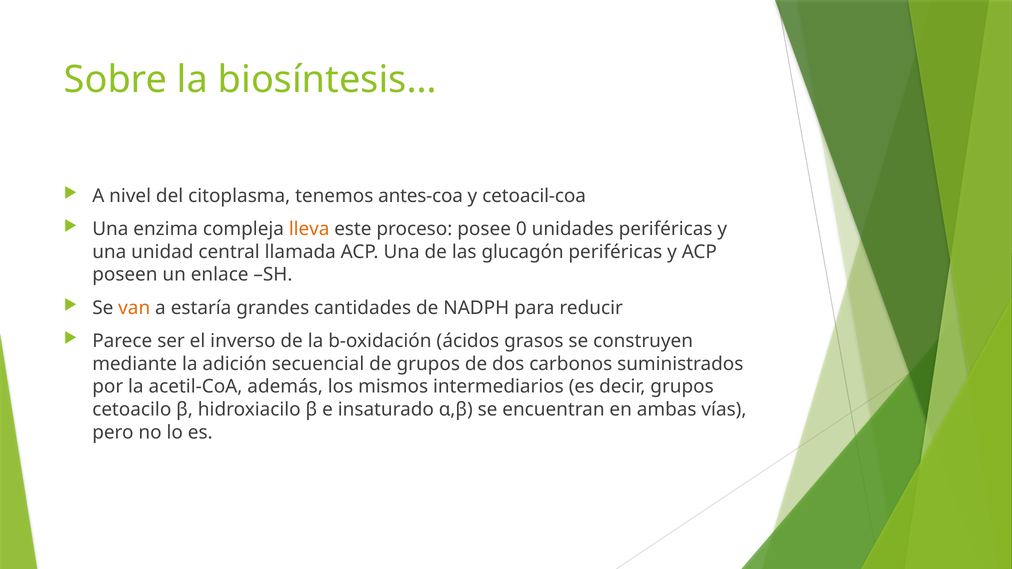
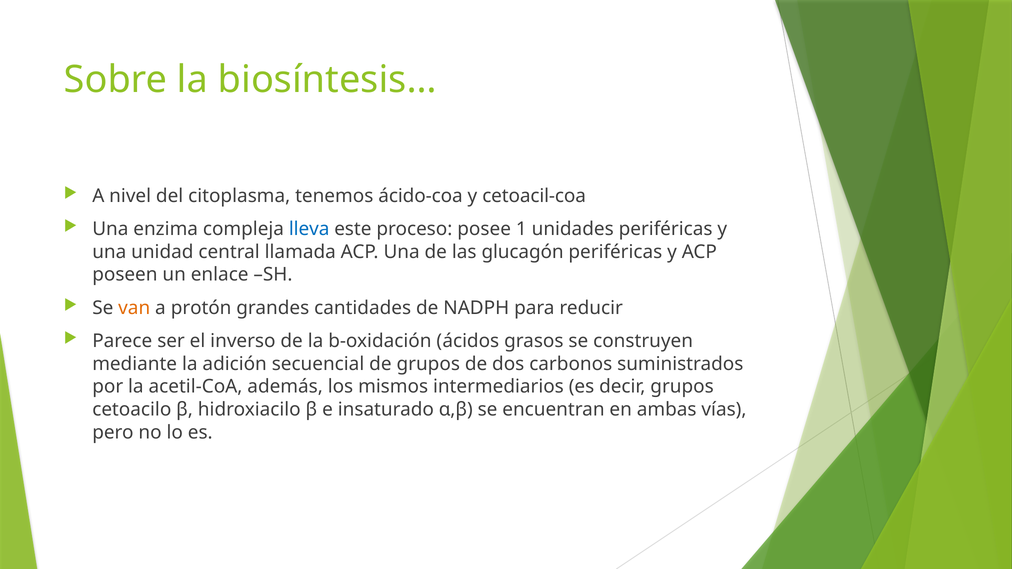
antes-coa: antes-coa -> ácido-coa
lleva colour: orange -> blue
0: 0 -> 1
estaría: estaría -> protón
